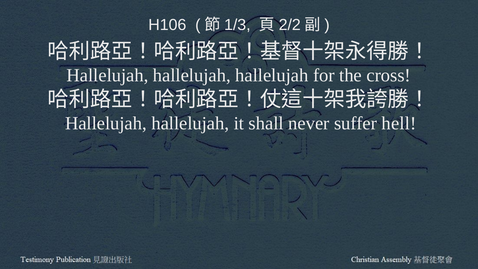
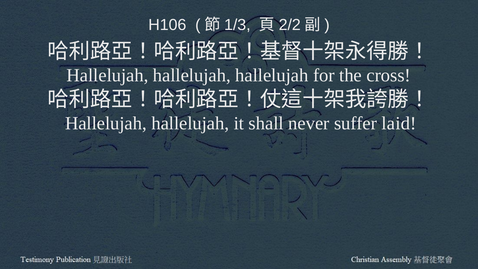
hell: hell -> laid
